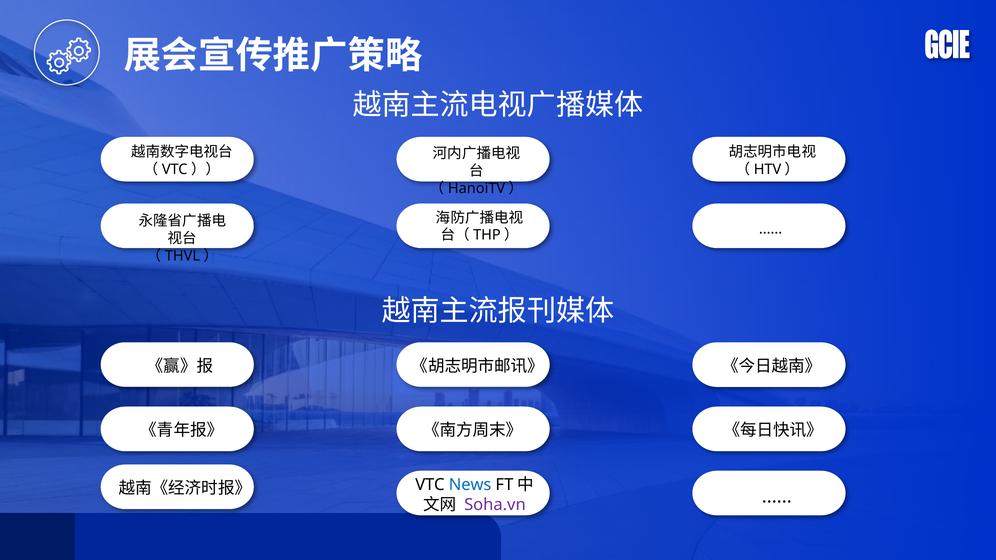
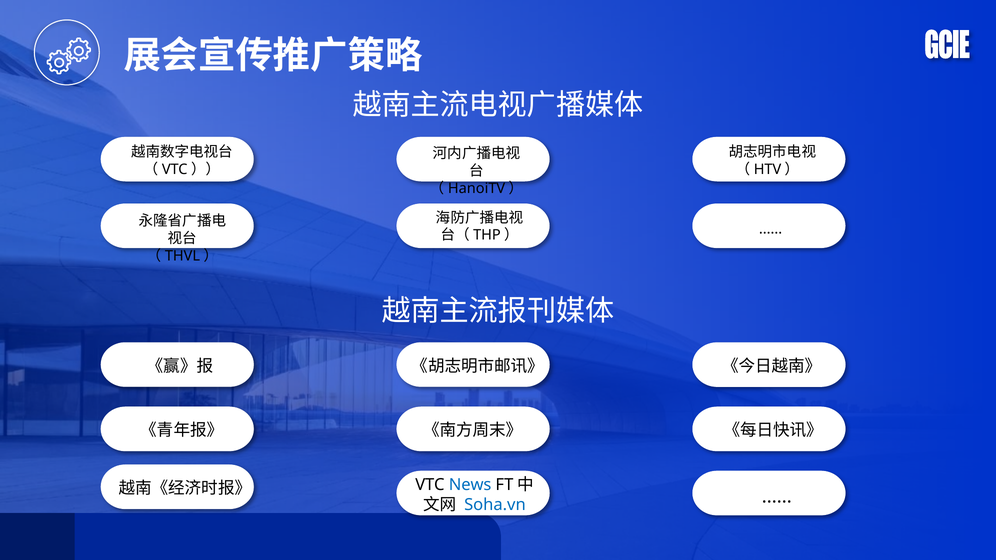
Soha.vn colour: purple -> blue
